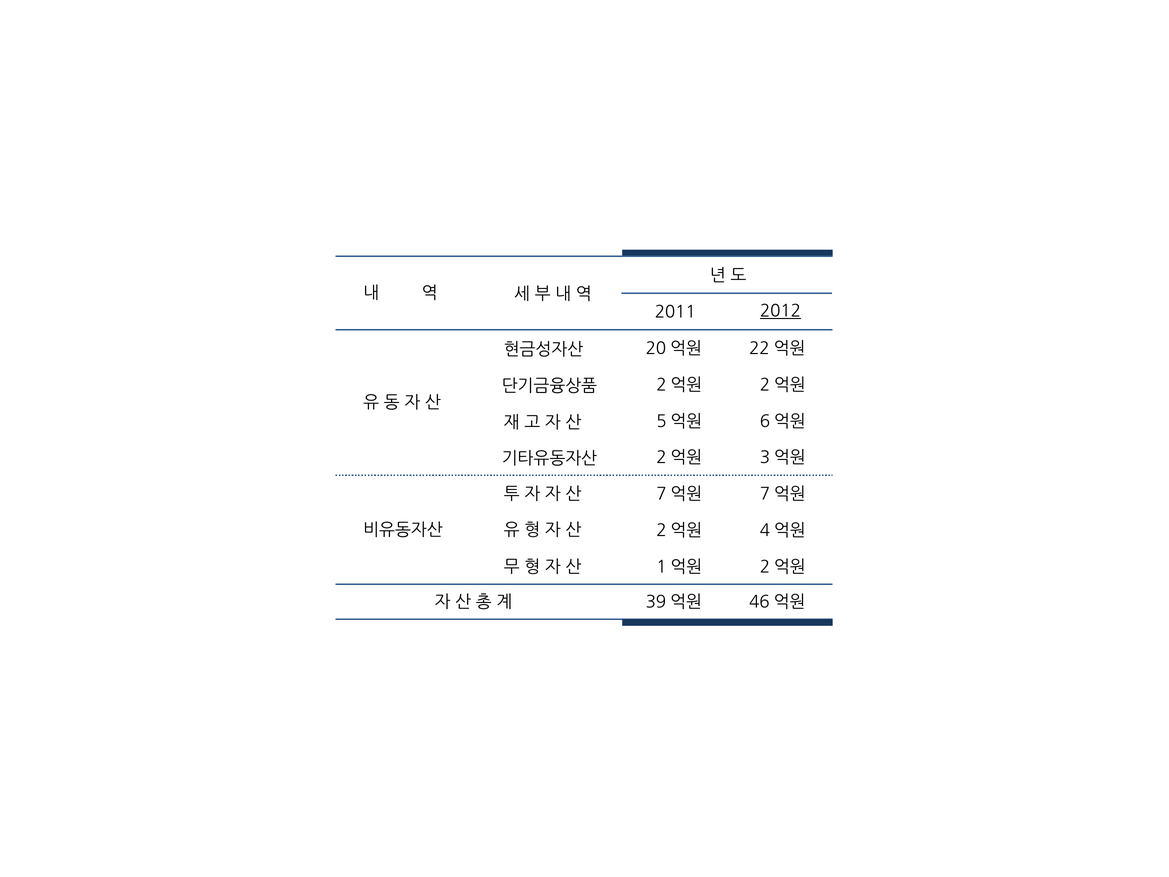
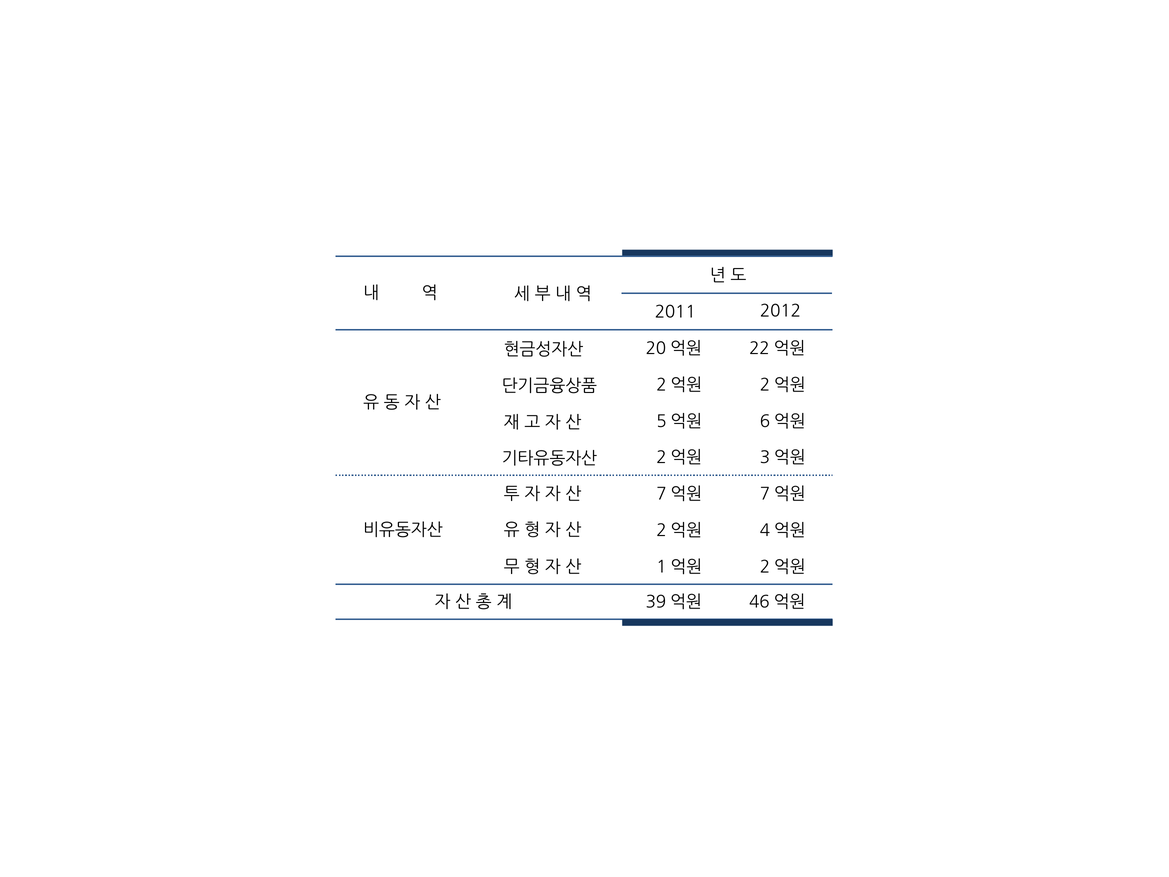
2012 underline: present -> none
